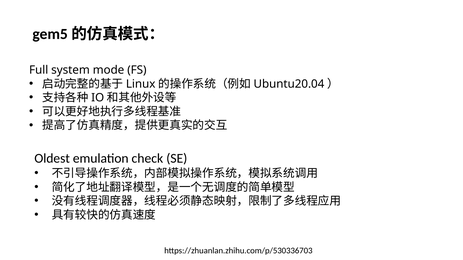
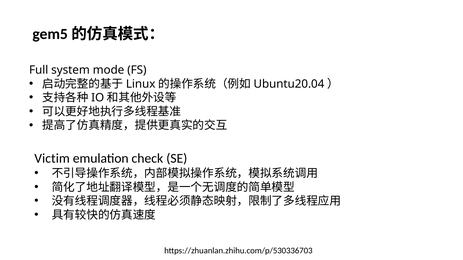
Oldest: Oldest -> Victim
